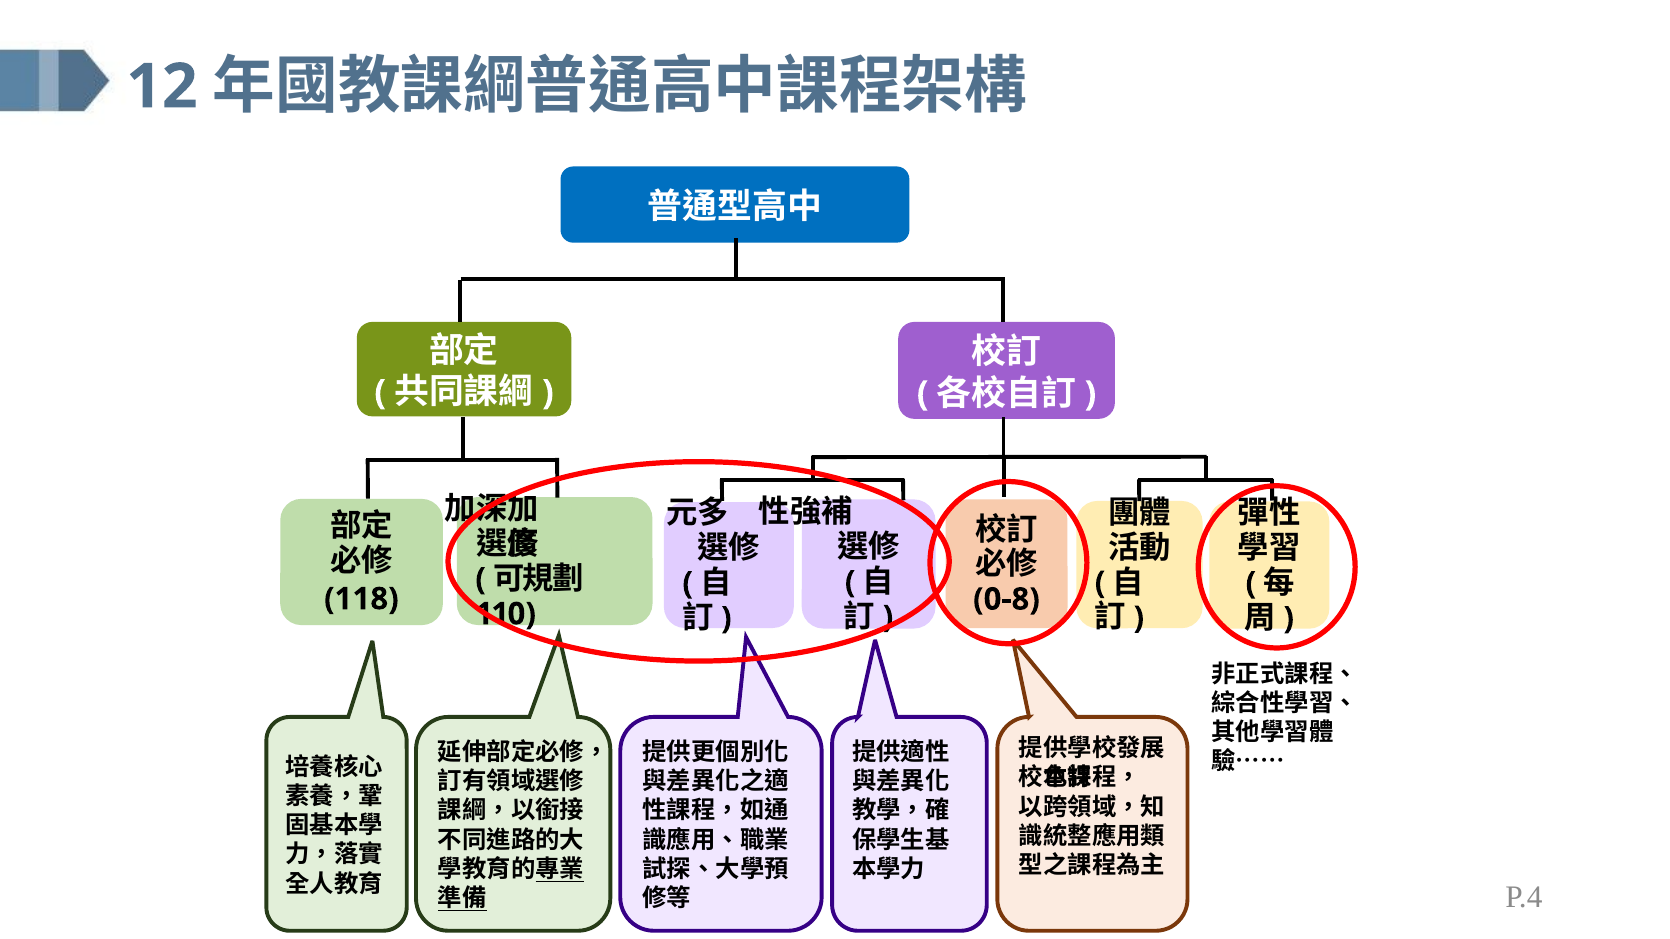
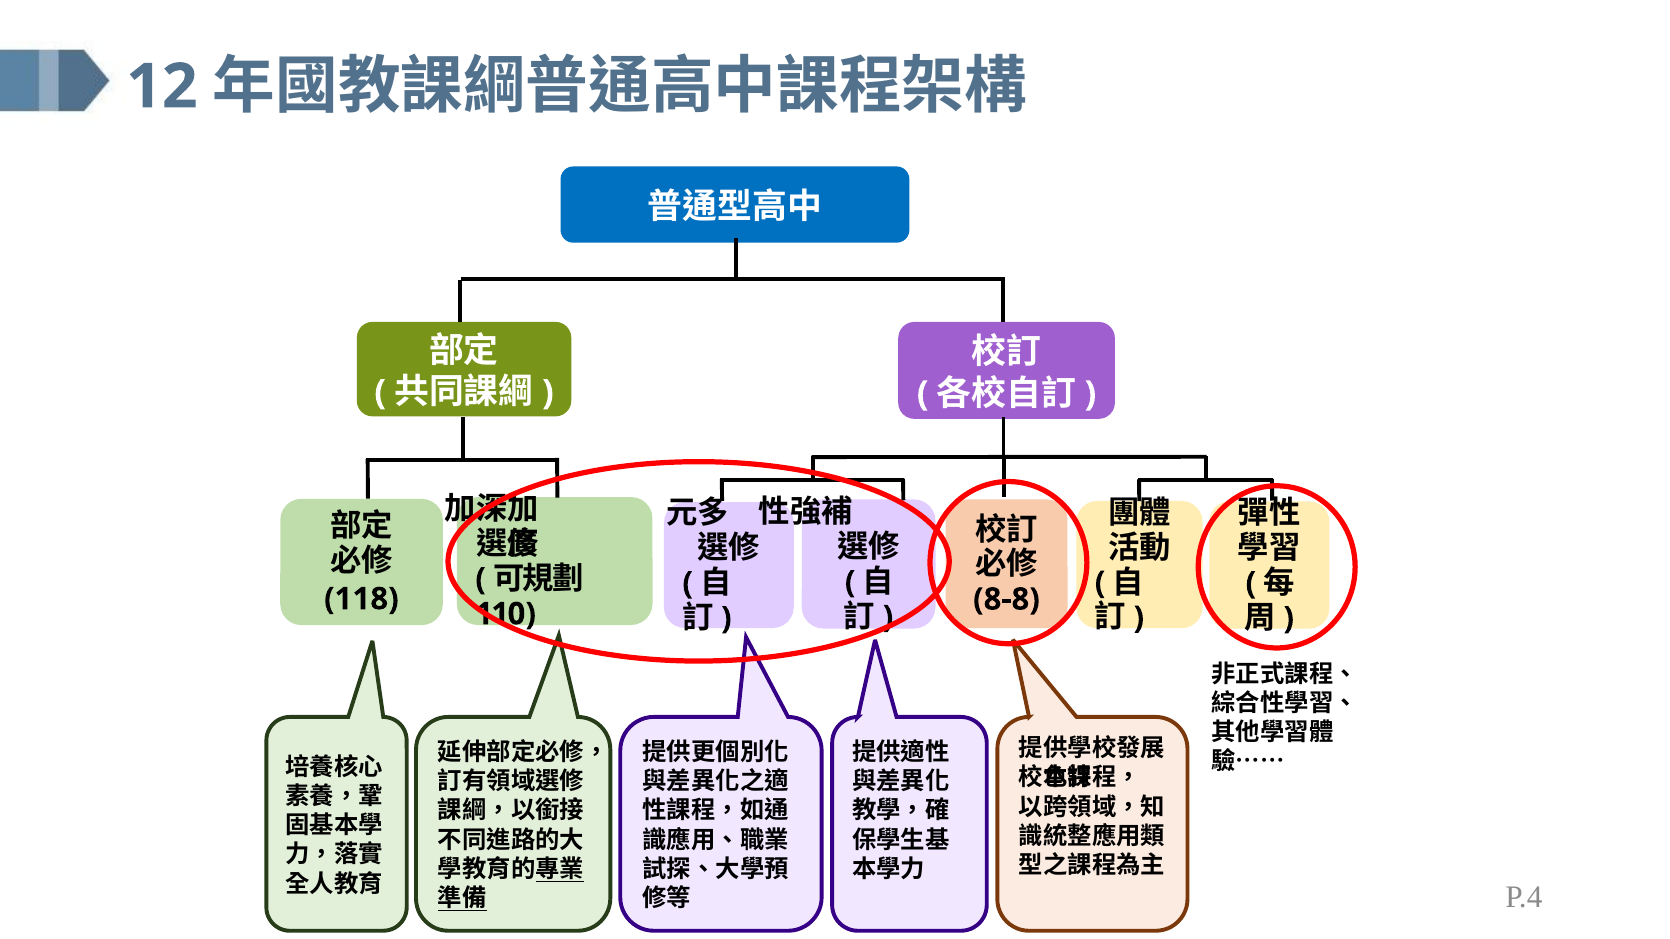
0-8: 0-8 -> 8-8
